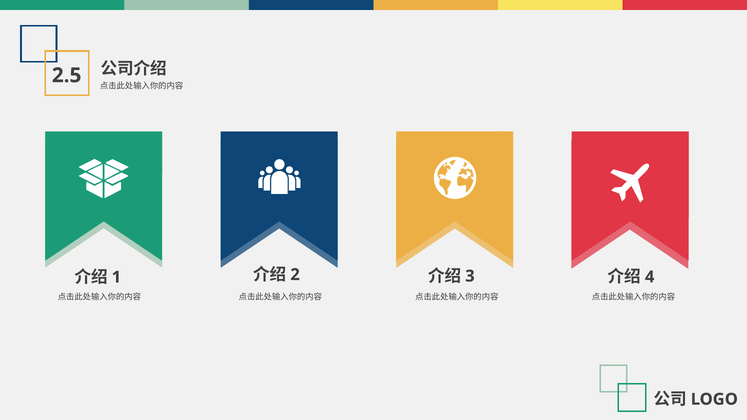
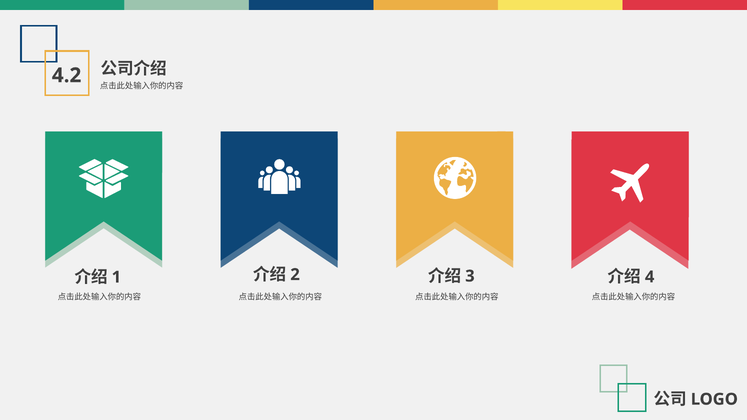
2.5: 2.5 -> 4.2
